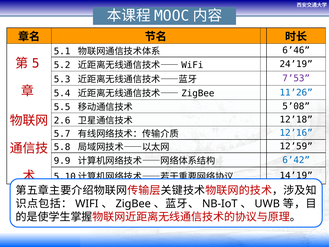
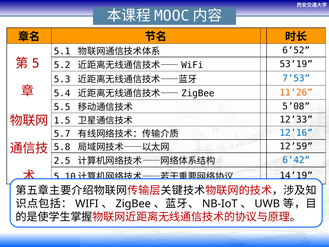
6’46: 6’46 -> 6’52
24’19: 24’19 -> 53’19
7’53 colour: purple -> blue
11’26 colour: blue -> orange
2.6: 2.6 -> 1.5
12’18: 12’18 -> 12’33
9.9: 9.9 -> 2.5
